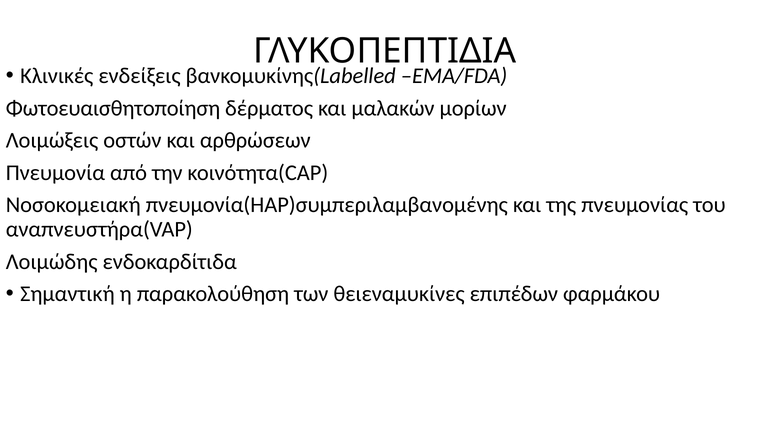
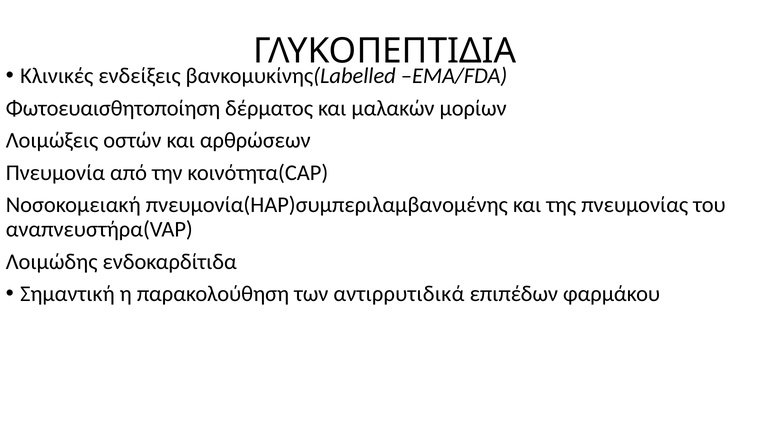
θειεναμυκίνες: θειεναμυκίνες -> αντιρρυτιδικά
